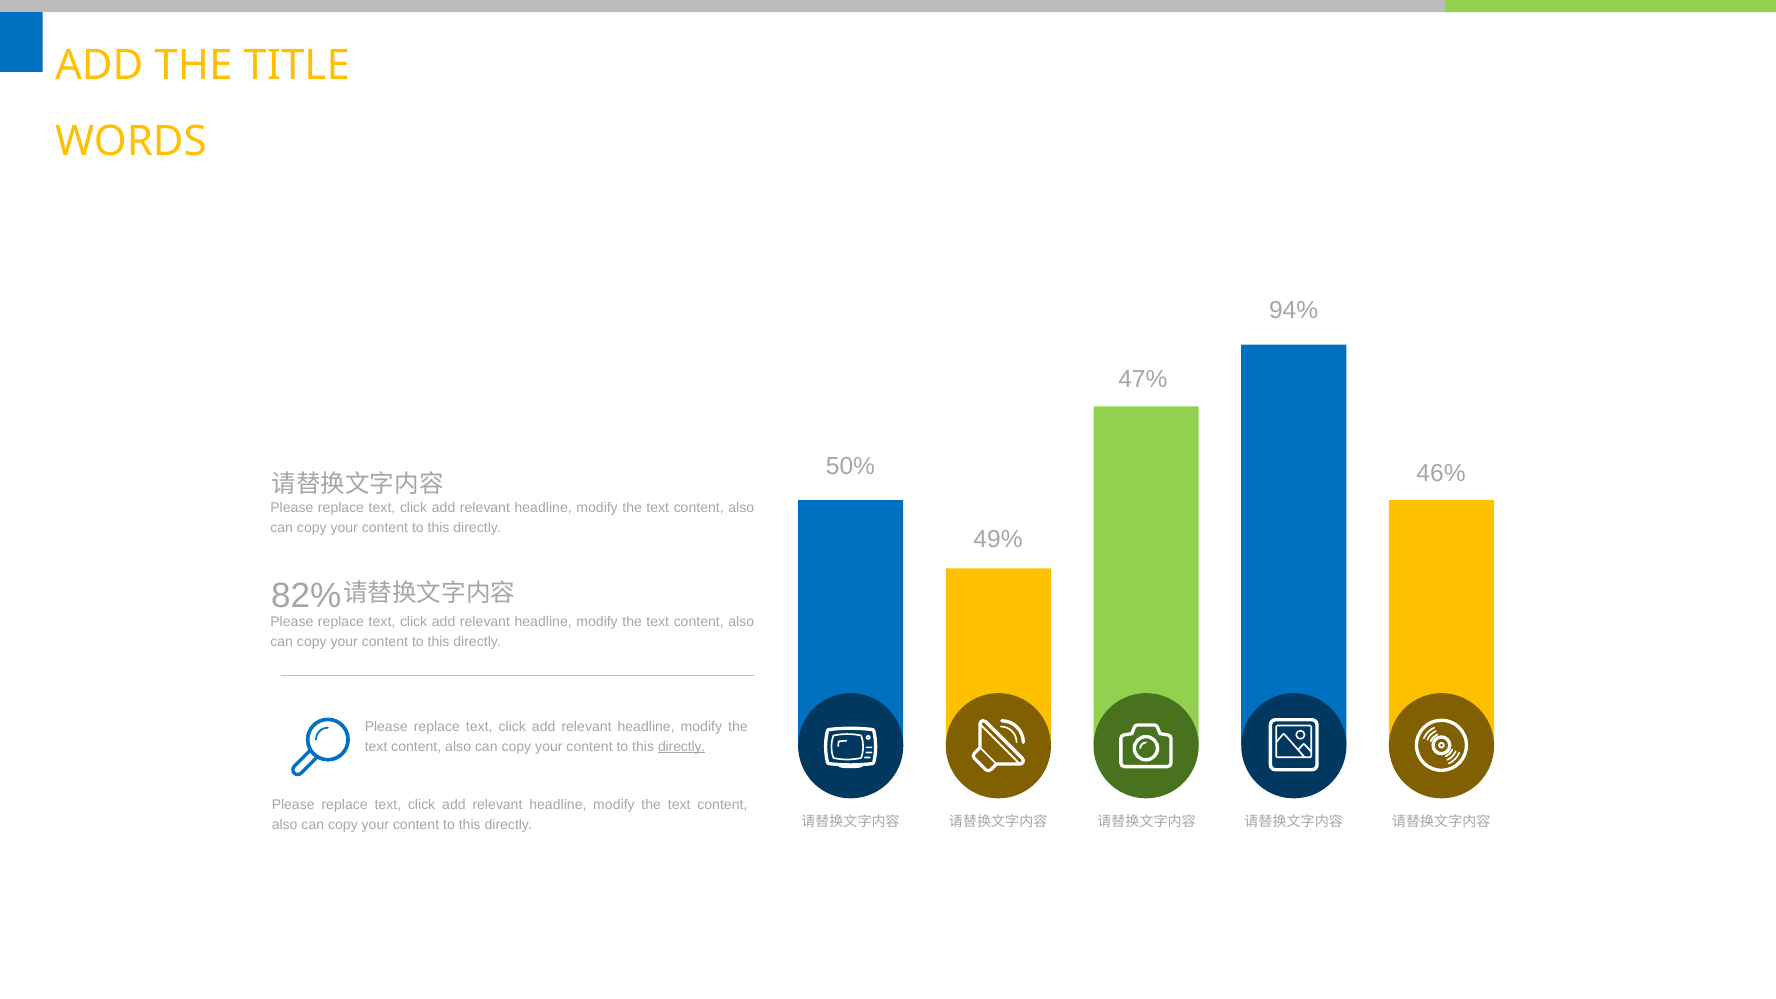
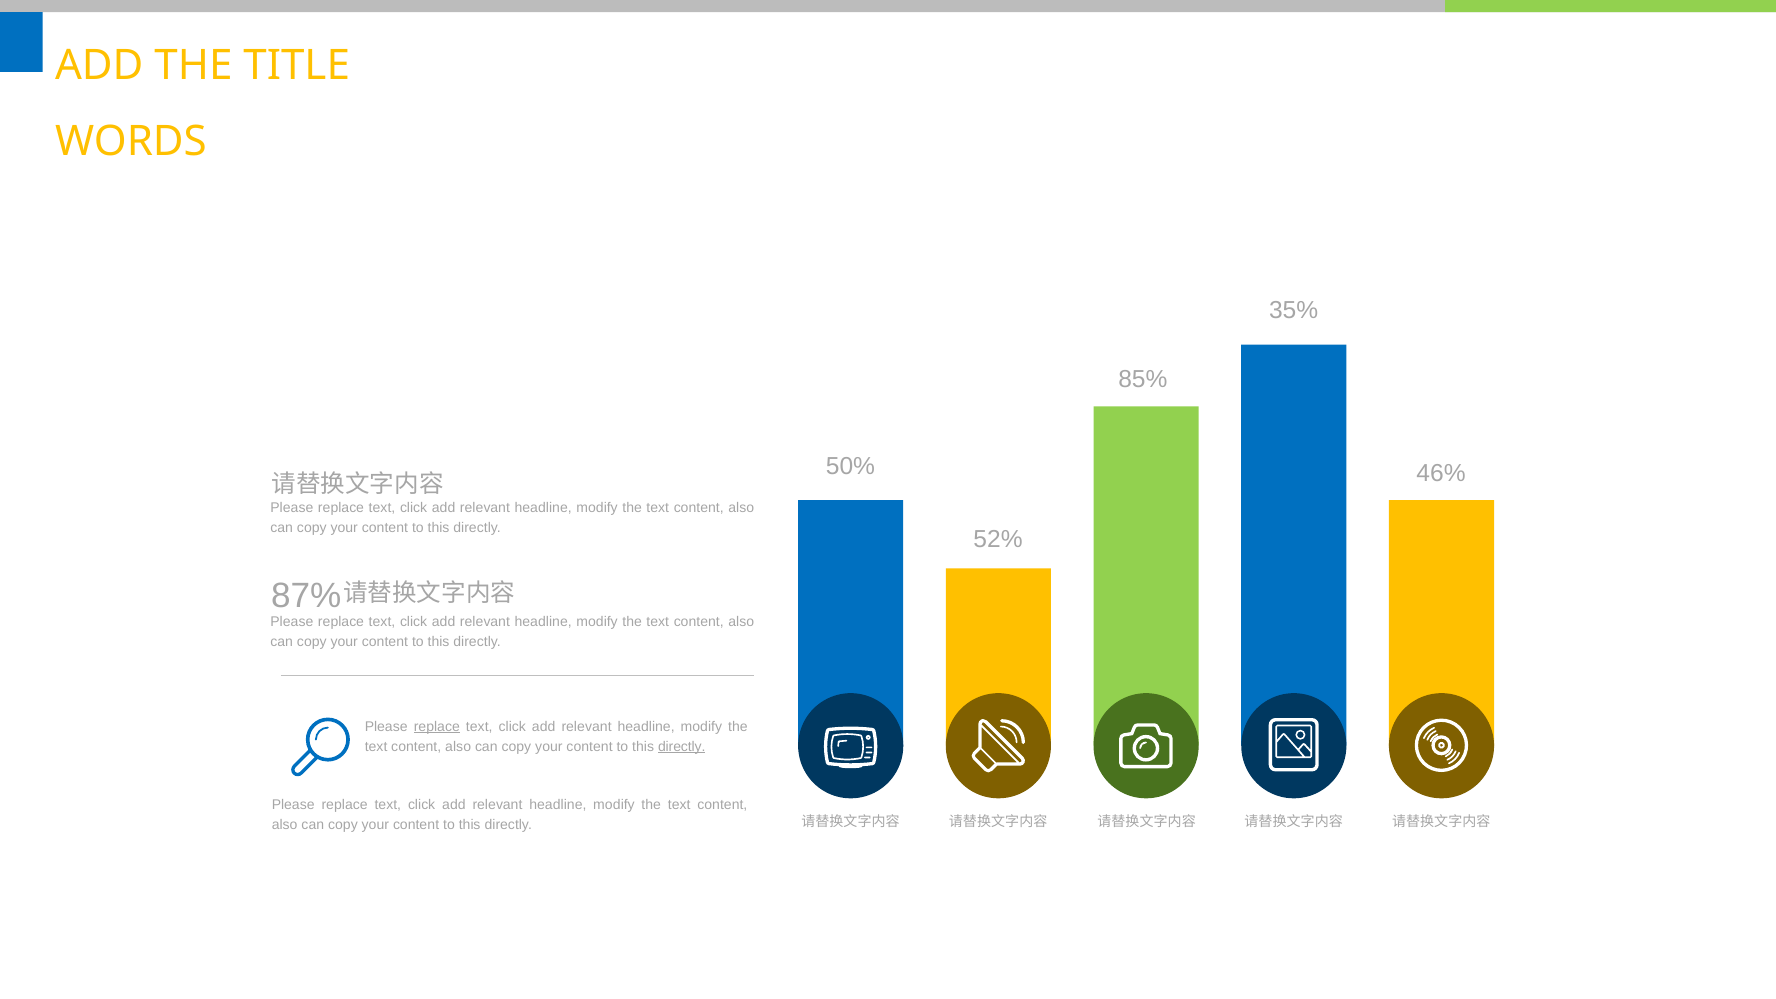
94%: 94% -> 35%
47%: 47% -> 85%
49%: 49% -> 52%
82%: 82% -> 87%
replace at (437, 727) underline: none -> present
